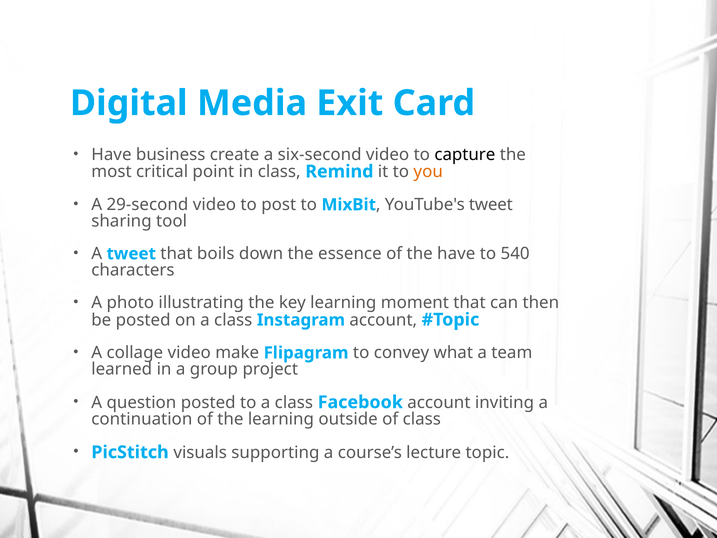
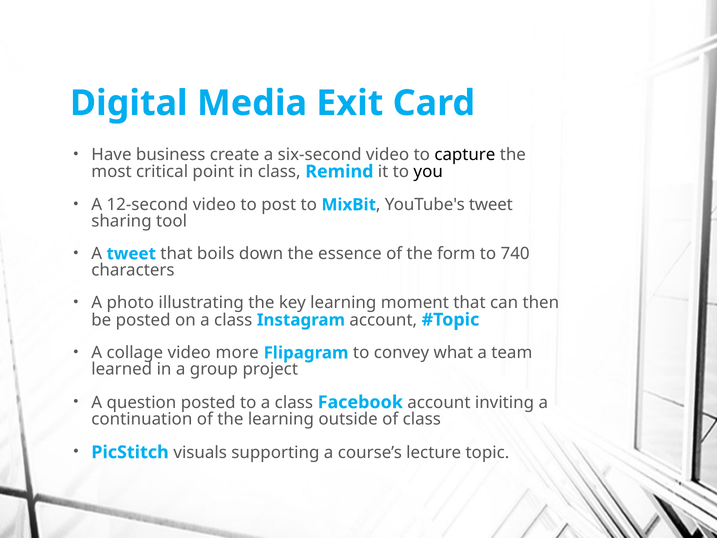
you colour: orange -> black
29-second: 29-second -> 12-second
the have: have -> form
540: 540 -> 740
make: make -> more
